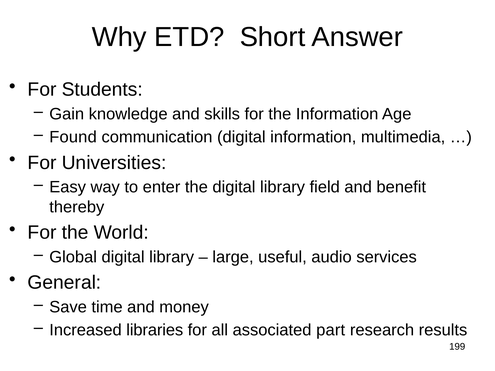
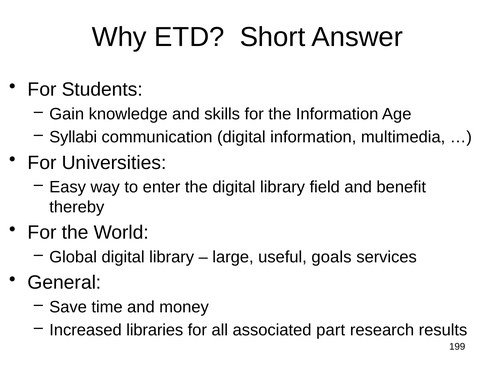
Found: Found -> Syllabi
audio: audio -> goals
